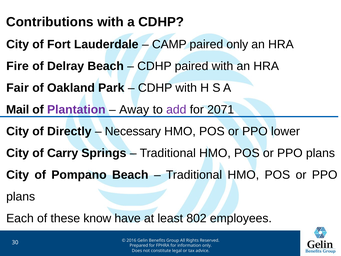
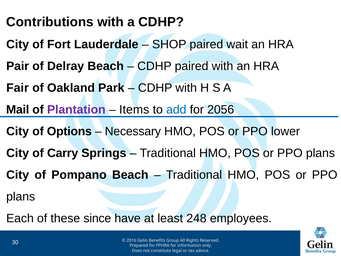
CAMP: CAMP -> SHOP
paired only: only -> wait
Fire: Fire -> Pair
Away: Away -> Items
add colour: purple -> blue
2071: 2071 -> 2056
Directly: Directly -> Options
know: know -> since
802: 802 -> 248
